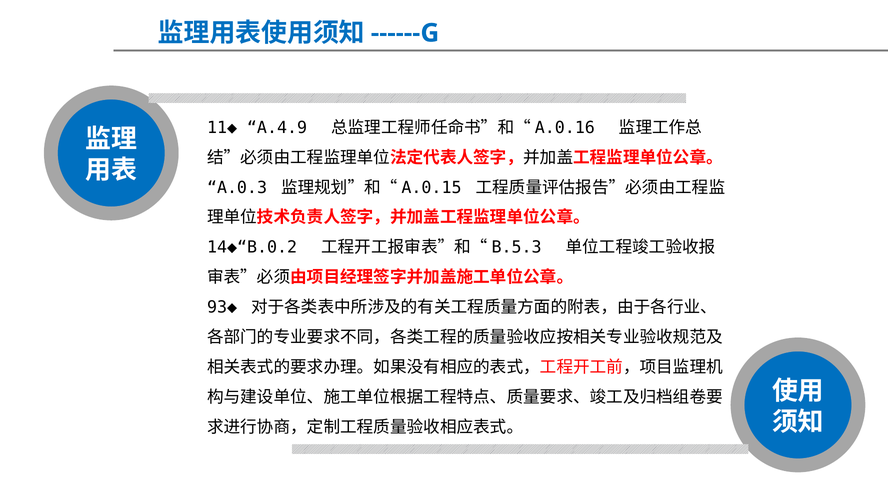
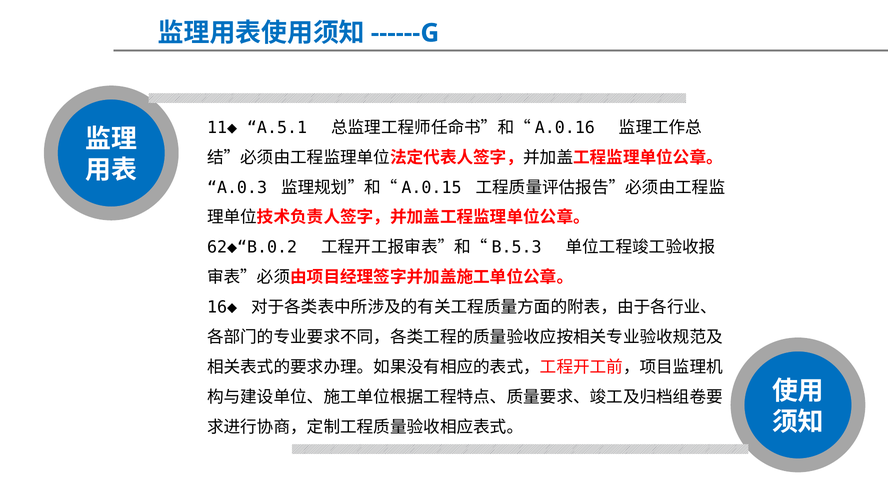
A.4.9: A.4.9 -> A.5.1
14◆“B.0.2: 14◆“B.0.2 -> 62◆“B.0.2
93◆: 93◆ -> 16◆
